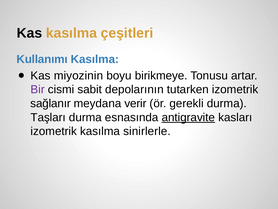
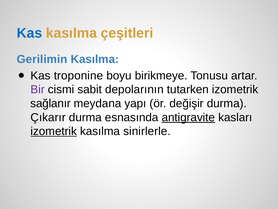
Kas at (29, 33) colour: black -> blue
Kullanımı: Kullanımı -> Gerilimin
miyozinin: miyozinin -> troponine
verir: verir -> yapı
gerekli: gerekli -> değişir
Taşları: Taşları -> Çıkarır
izometrik at (54, 131) underline: none -> present
